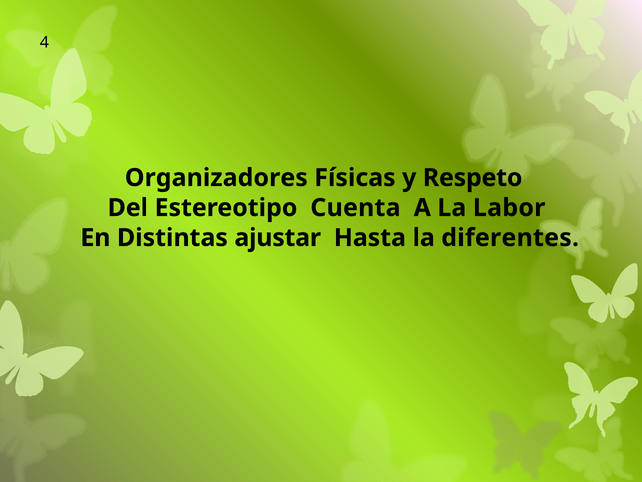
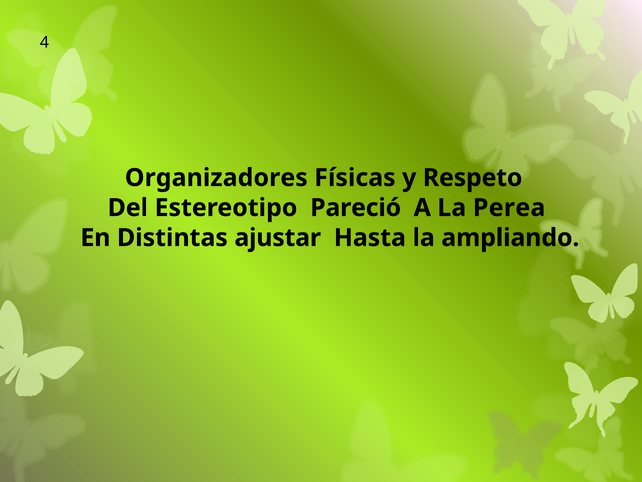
Cuenta: Cuenta -> Pareció
Labor: Labor -> Perea
diferentes: diferentes -> ampliando
